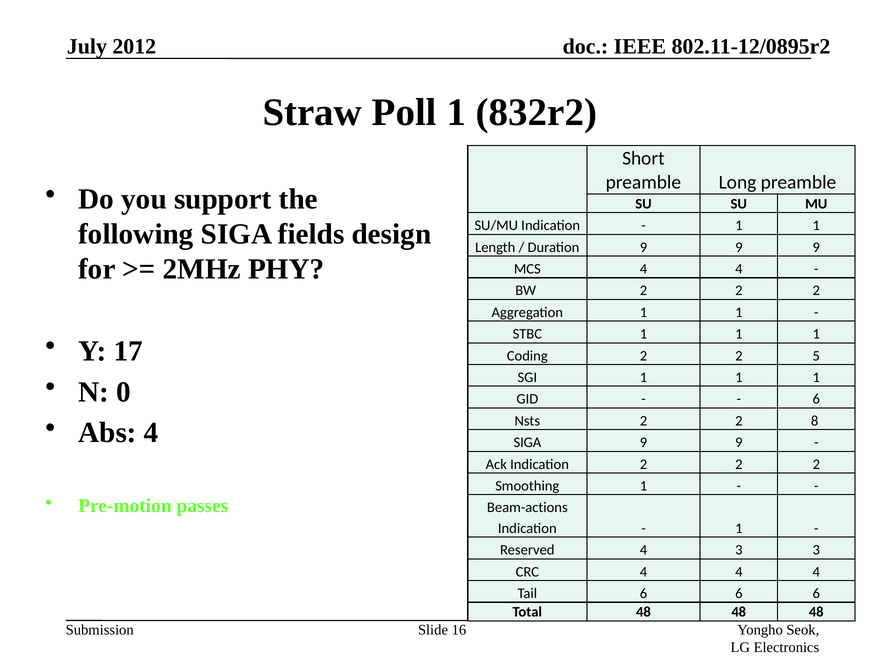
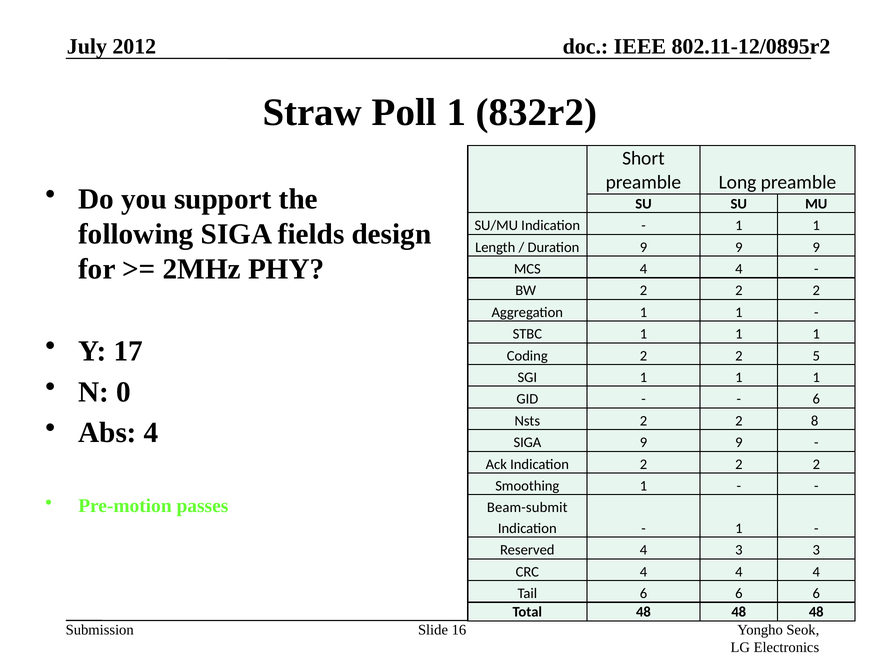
Beam-actions: Beam-actions -> Beam-submit
